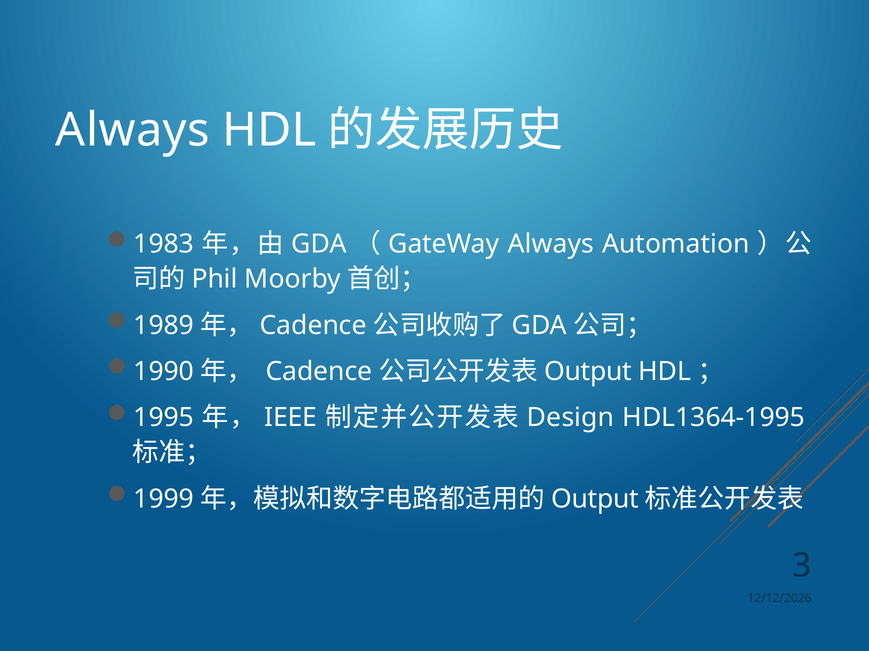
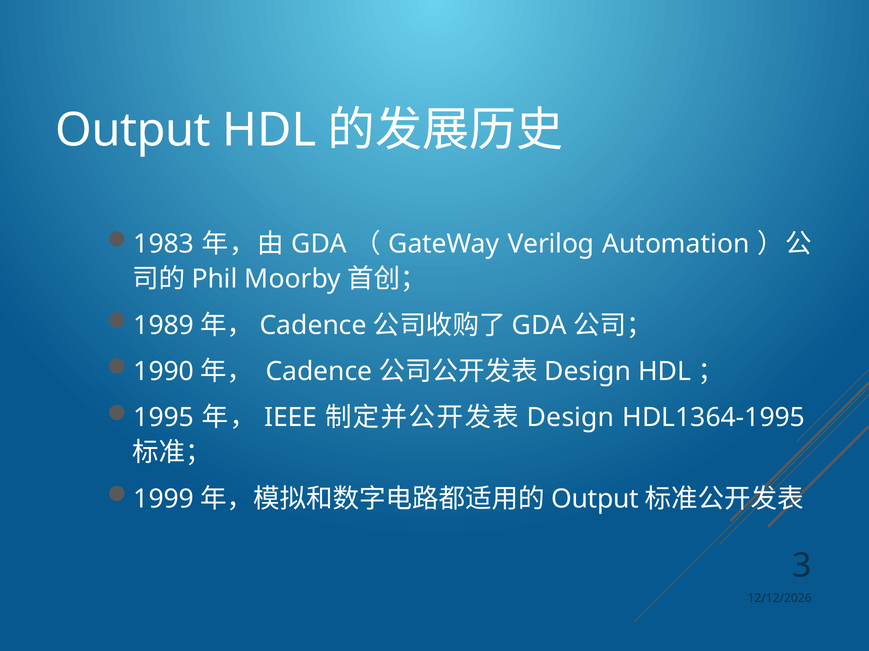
Always at (133, 131): Always -> Output
Always at (551, 245): Always -> Verilog
Output at (588, 372): Output -> Design
